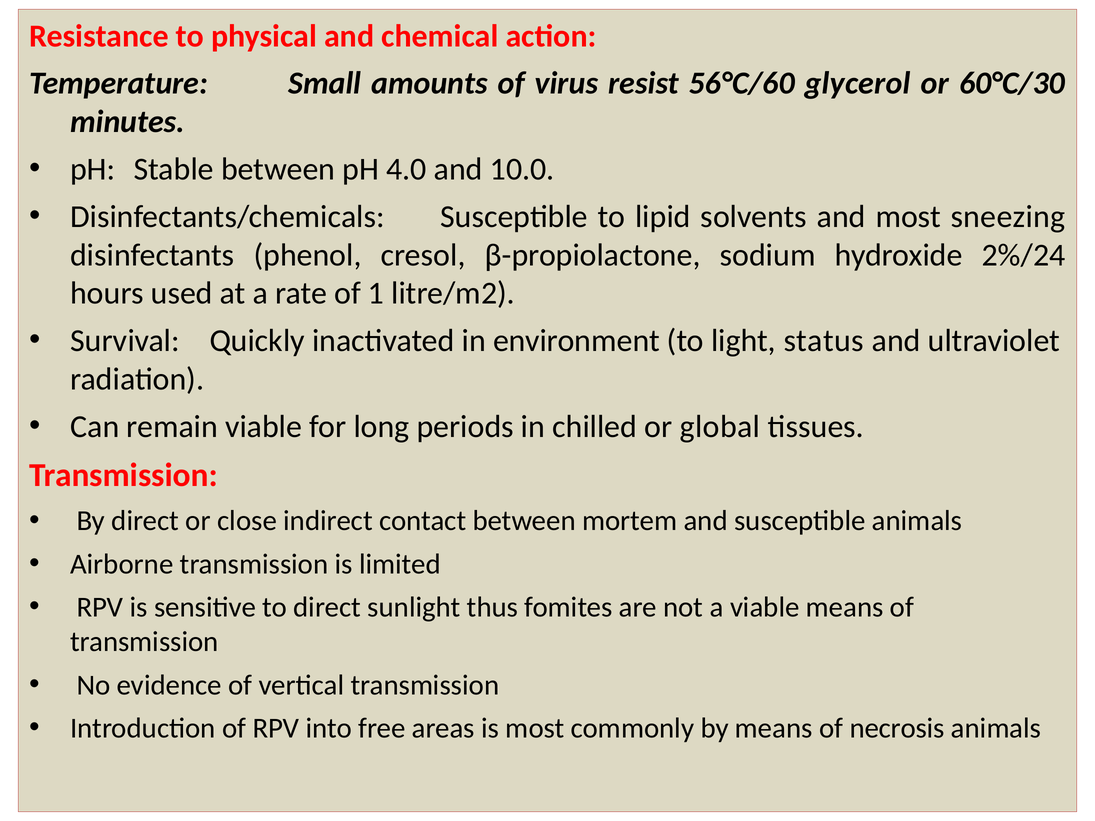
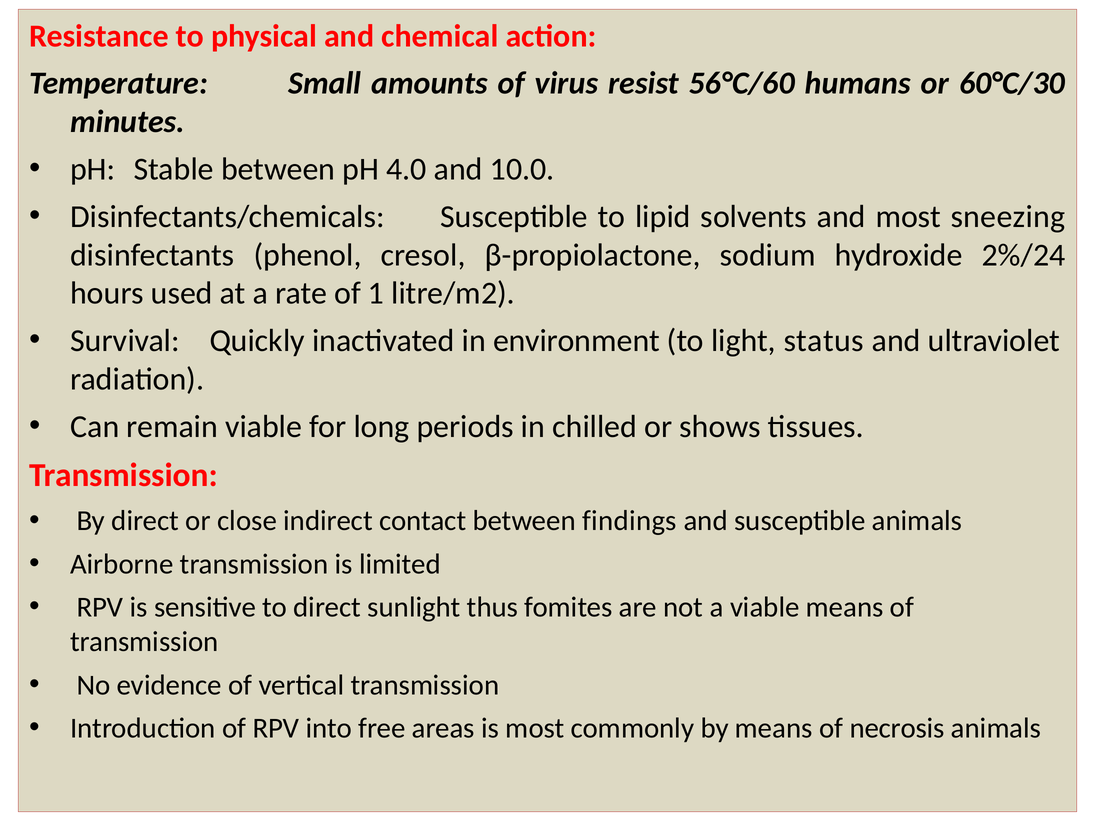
glycerol: glycerol -> humans
global: global -> shows
mortem: mortem -> findings
